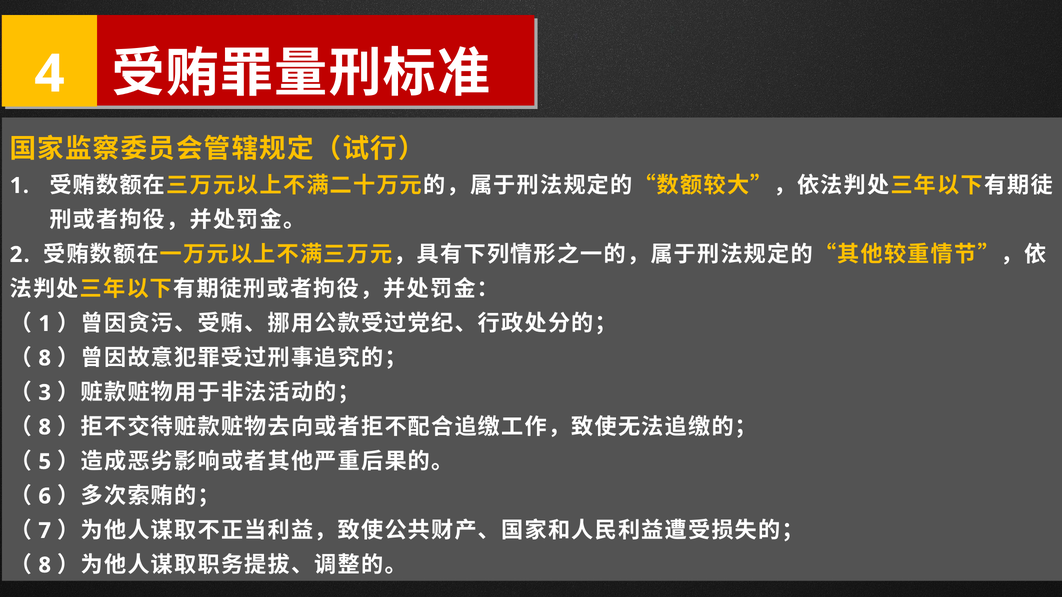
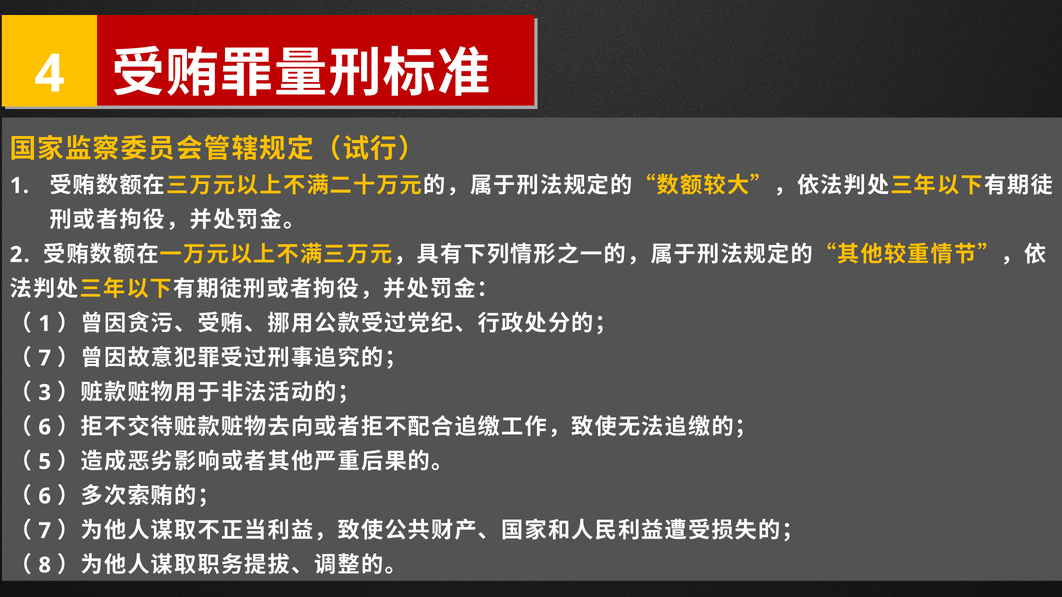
8 at (45, 358): 8 -> 7
8 at (45, 427): 8 -> 6
